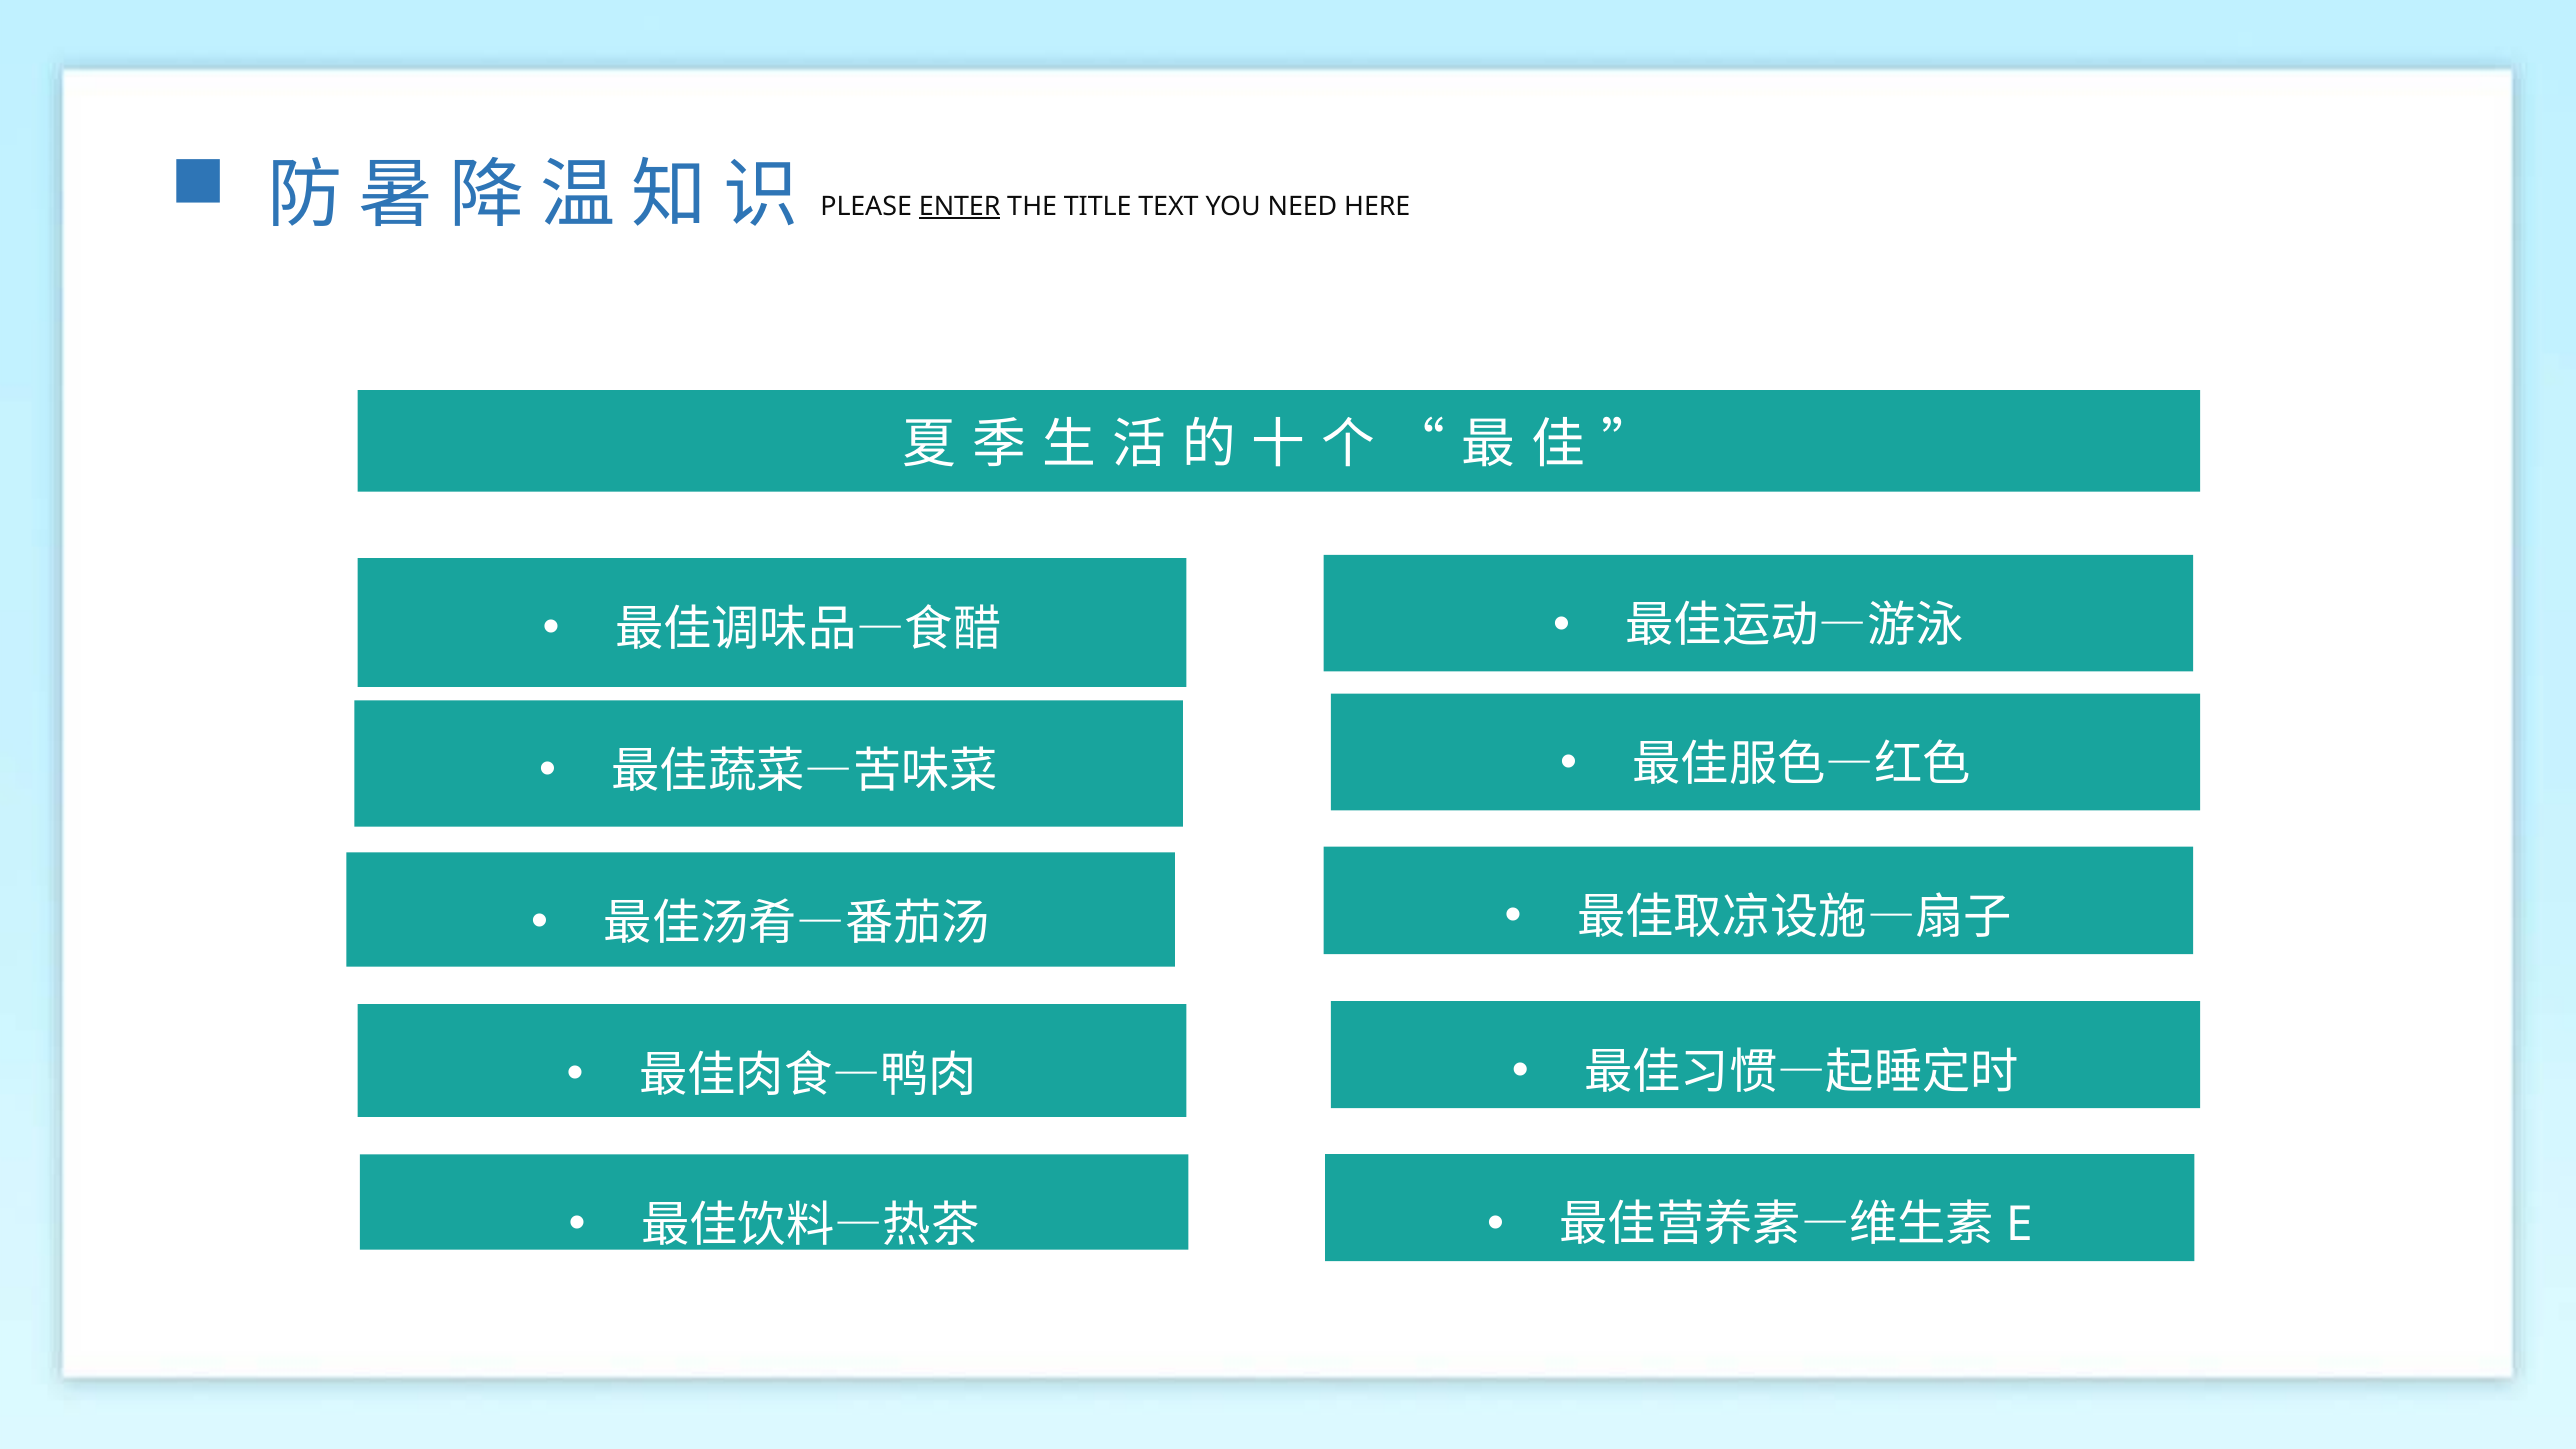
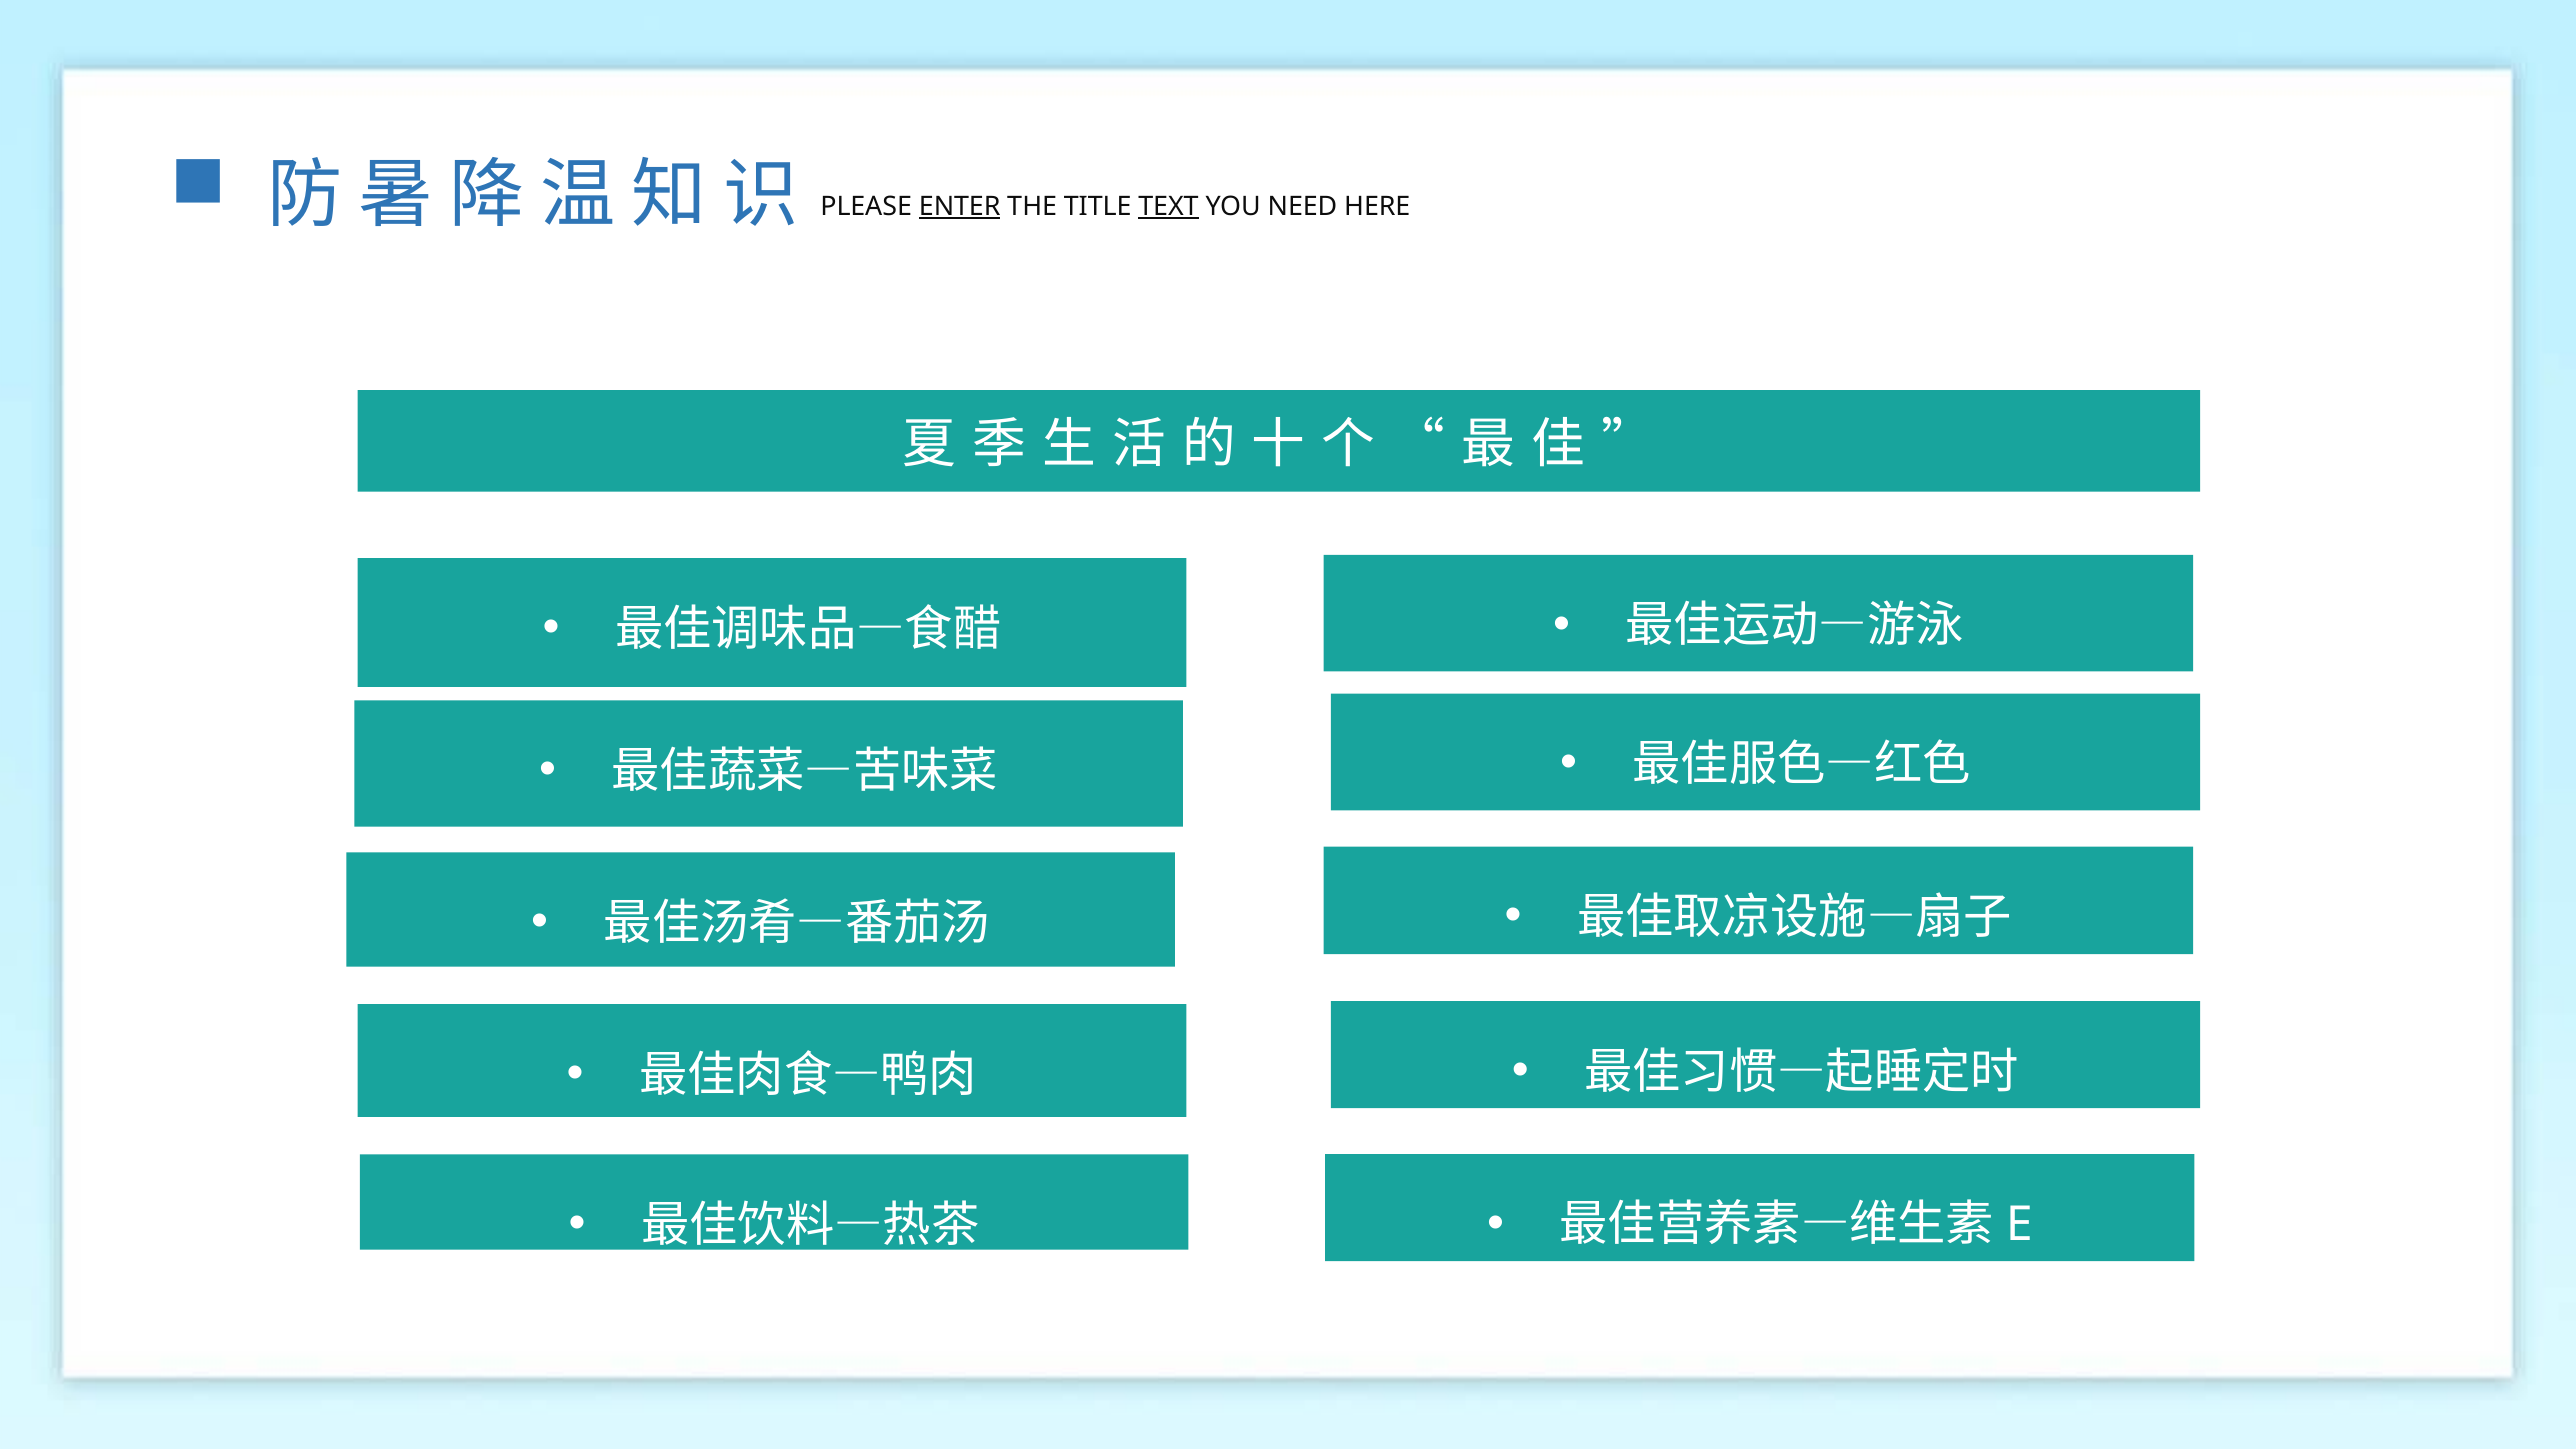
TEXT underline: none -> present
